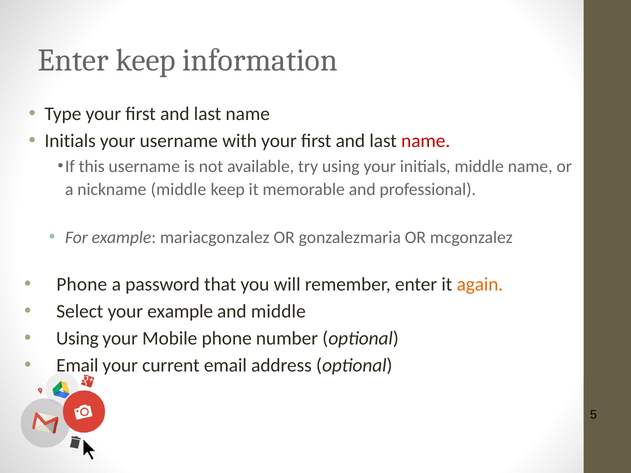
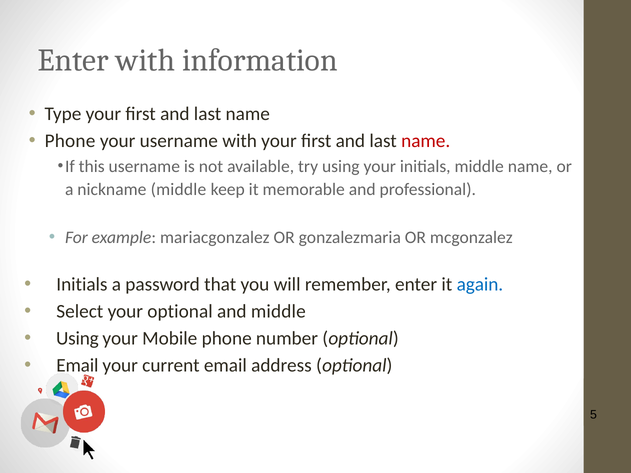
Enter keep: keep -> with
Initials at (70, 141): Initials -> Phone
Phone at (82, 285): Phone -> Initials
again colour: orange -> blue
your example: example -> optional
